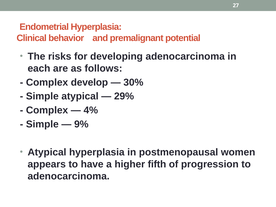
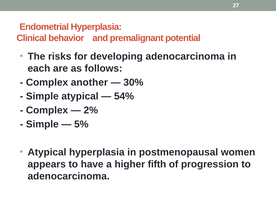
develop: develop -> another
29%: 29% -> 54%
4%: 4% -> 2%
9%: 9% -> 5%
